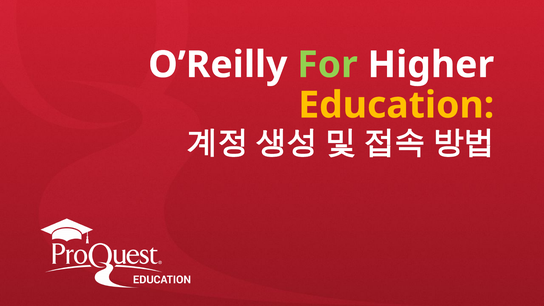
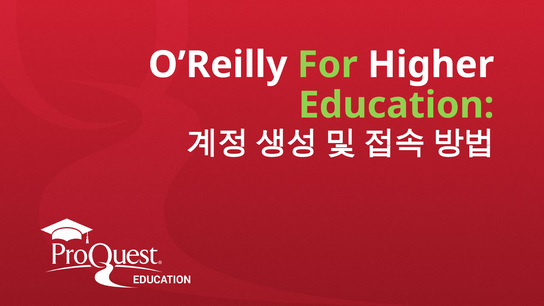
Education colour: yellow -> light green
